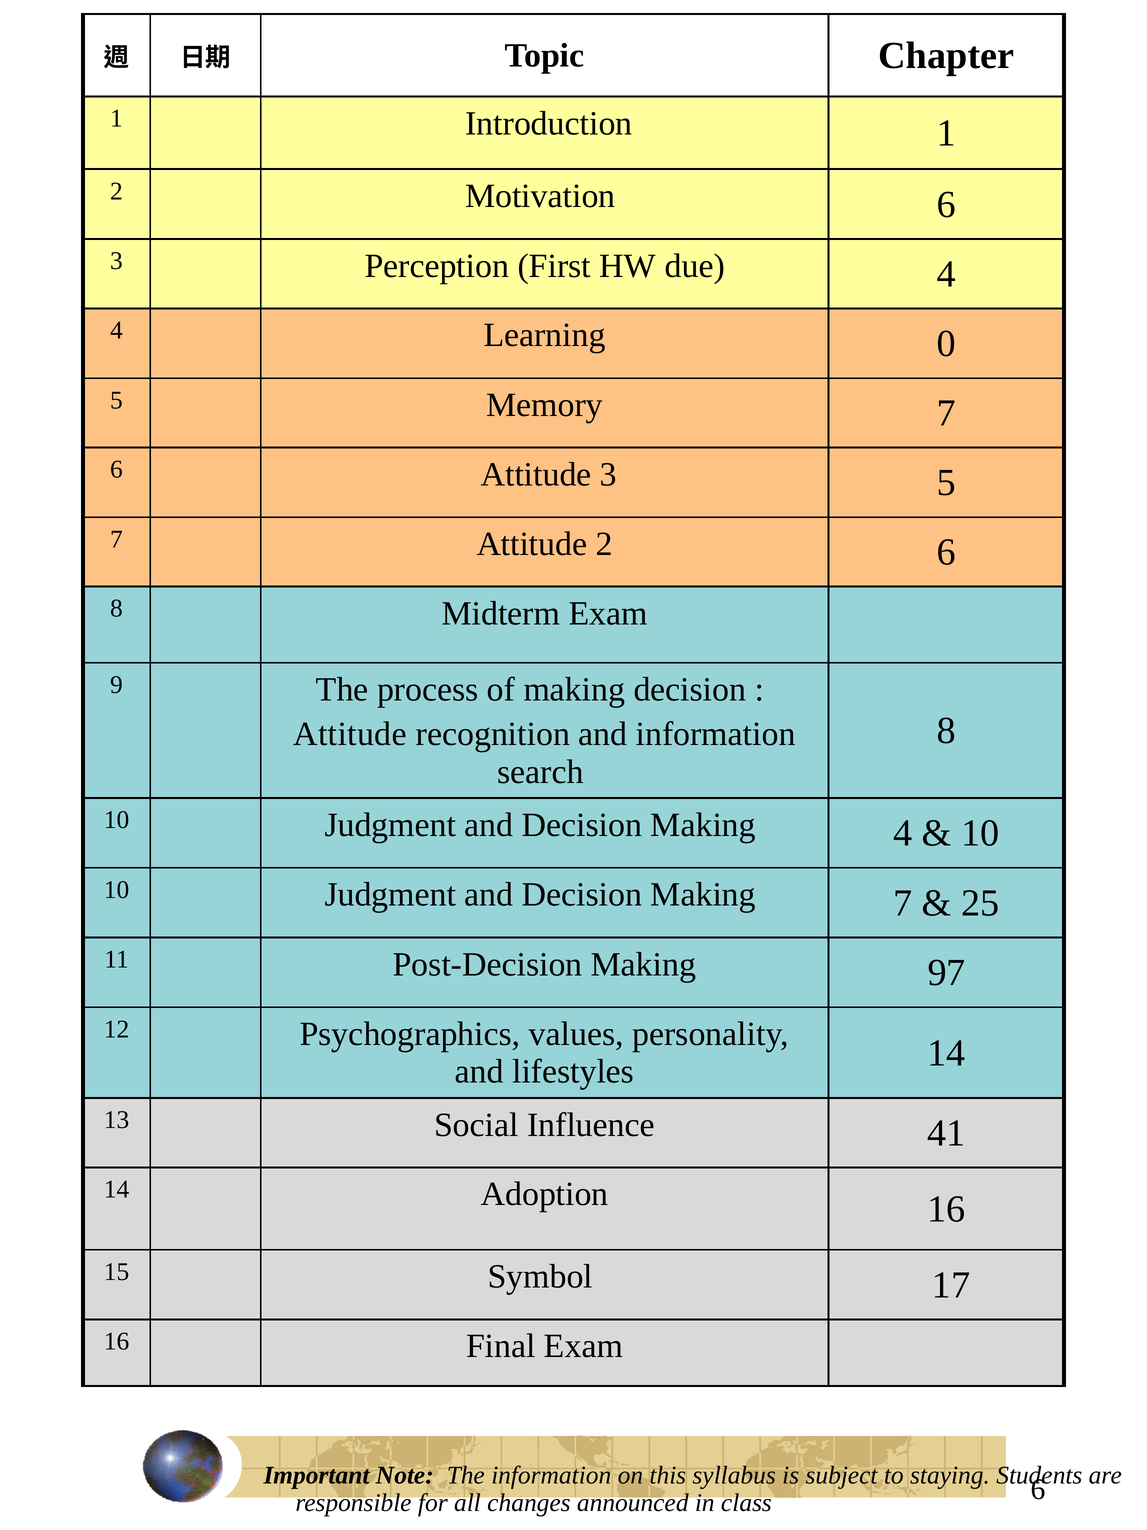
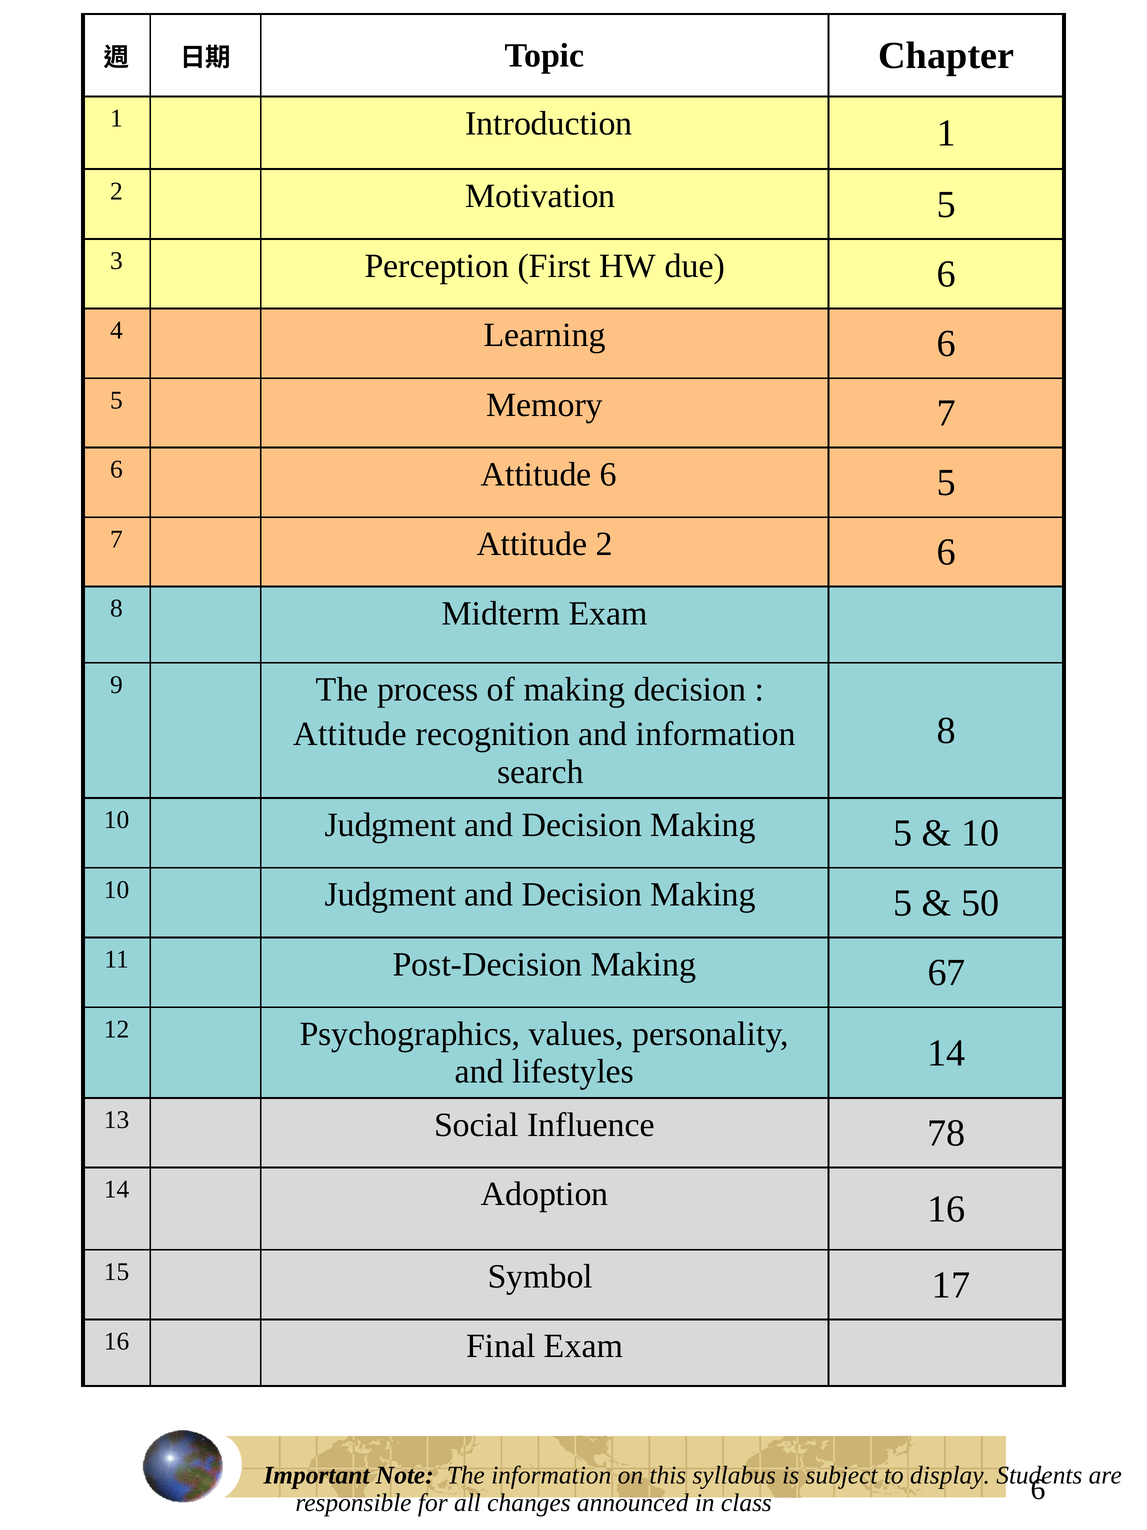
Motivation 6: 6 -> 5
due 4: 4 -> 6
Learning 0: 0 -> 6
Attitude 3: 3 -> 6
4 at (903, 833): 4 -> 5
7 at (903, 903): 7 -> 5
25: 25 -> 50
97: 97 -> 67
41: 41 -> 78
staying: staying -> display
